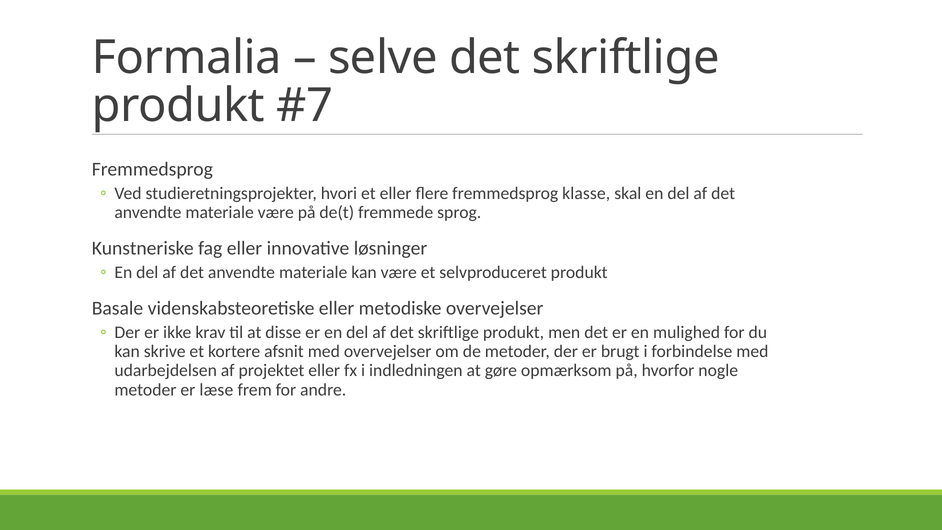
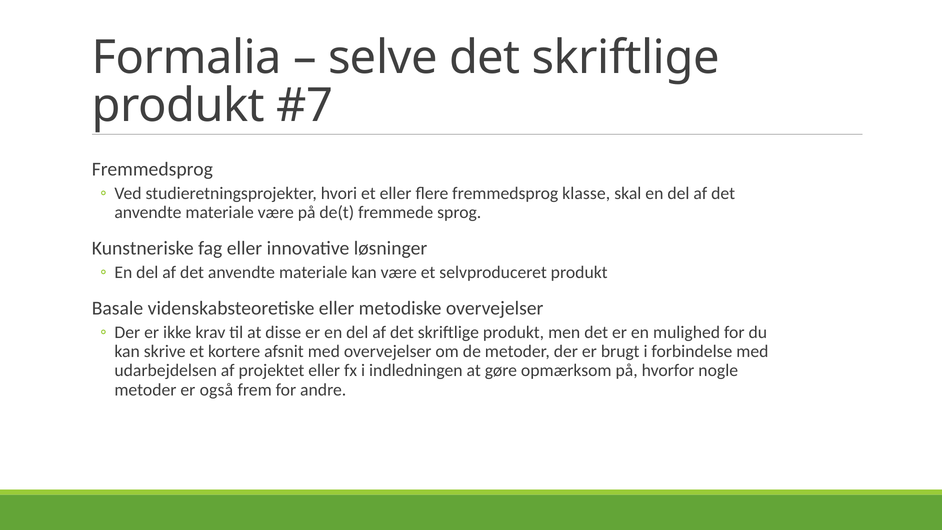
læse: læse -> også
